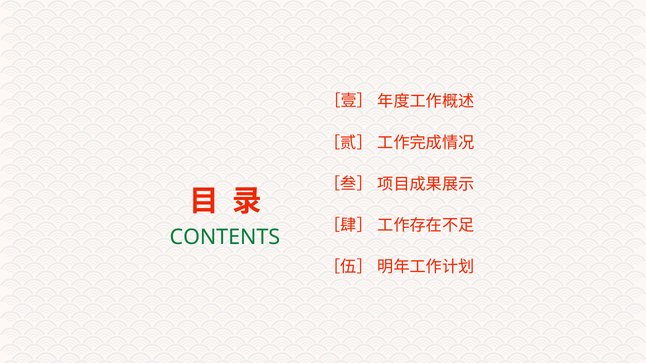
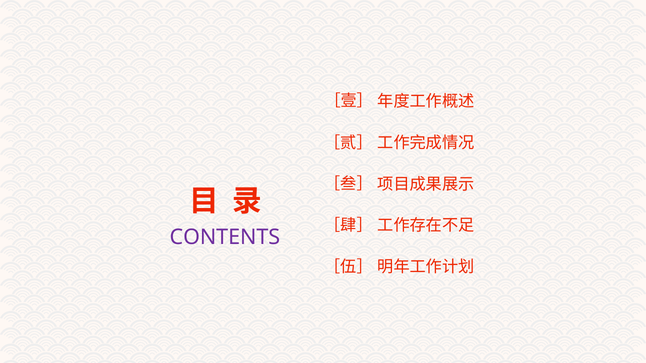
CONTENTS colour: green -> purple
